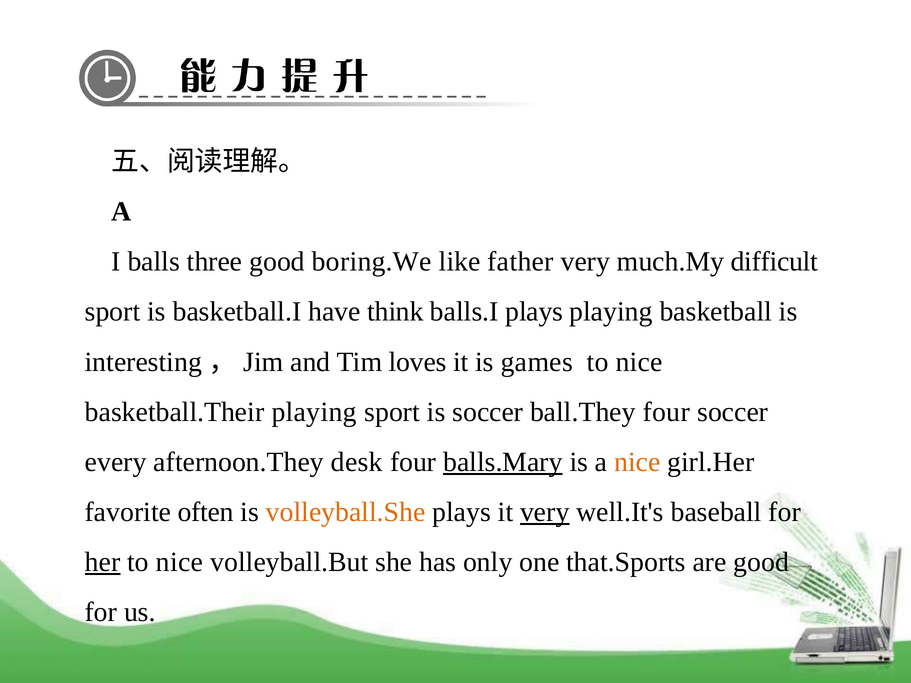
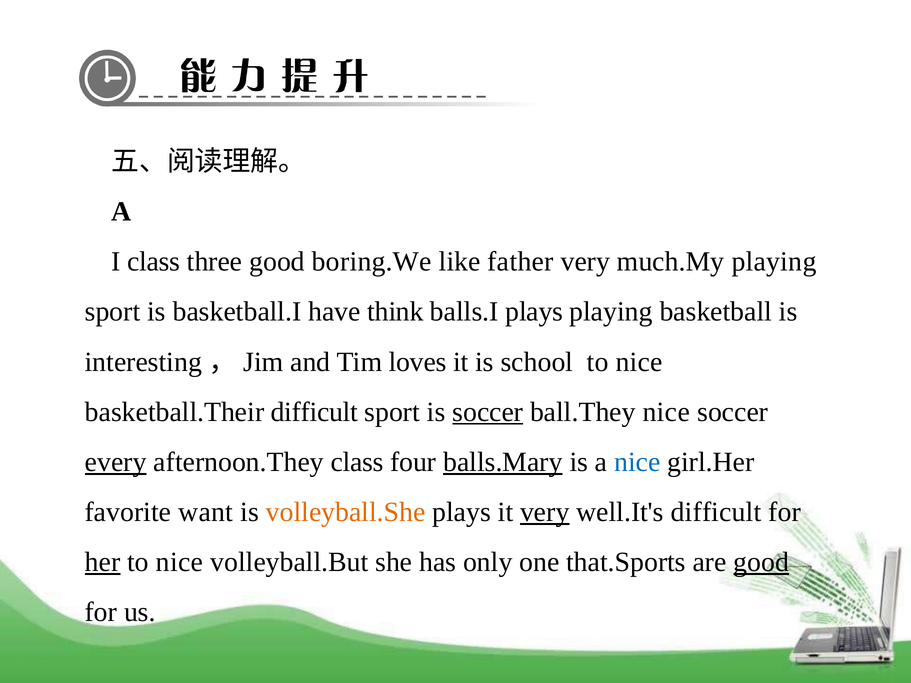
I balls: balls -> class
much.My difficult: difficult -> playing
games: games -> school
basketball.Their playing: playing -> difficult
soccer at (488, 412) underline: none -> present
ball.They four: four -> nice
every underline: none -> present
afternoon.They desk: desk -> class
nice at (637, 462) colour: orange -> blue
often: often -> want
well.It's baseball: baseball -> difficult
good at (761, 562) underline: none -> present
